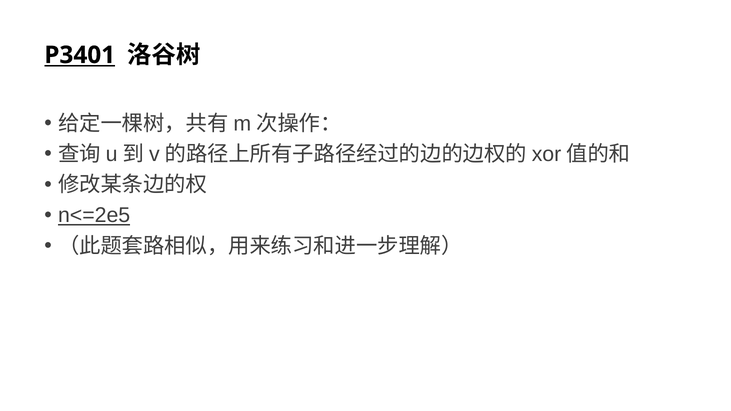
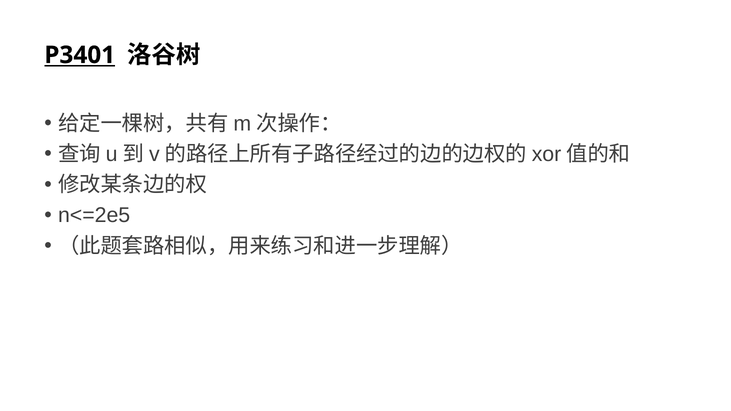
n<=2e5 underline: present -> none
